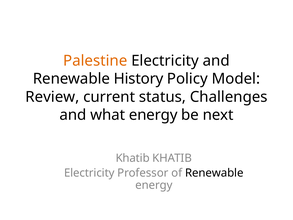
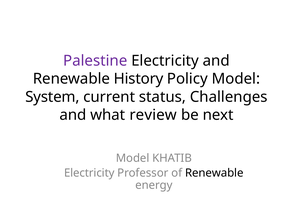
Palestine colour: orange -> purple
Review: Review -> System
what energy: energy -> review
Khatib at (133, 158): Khatib -> Model
